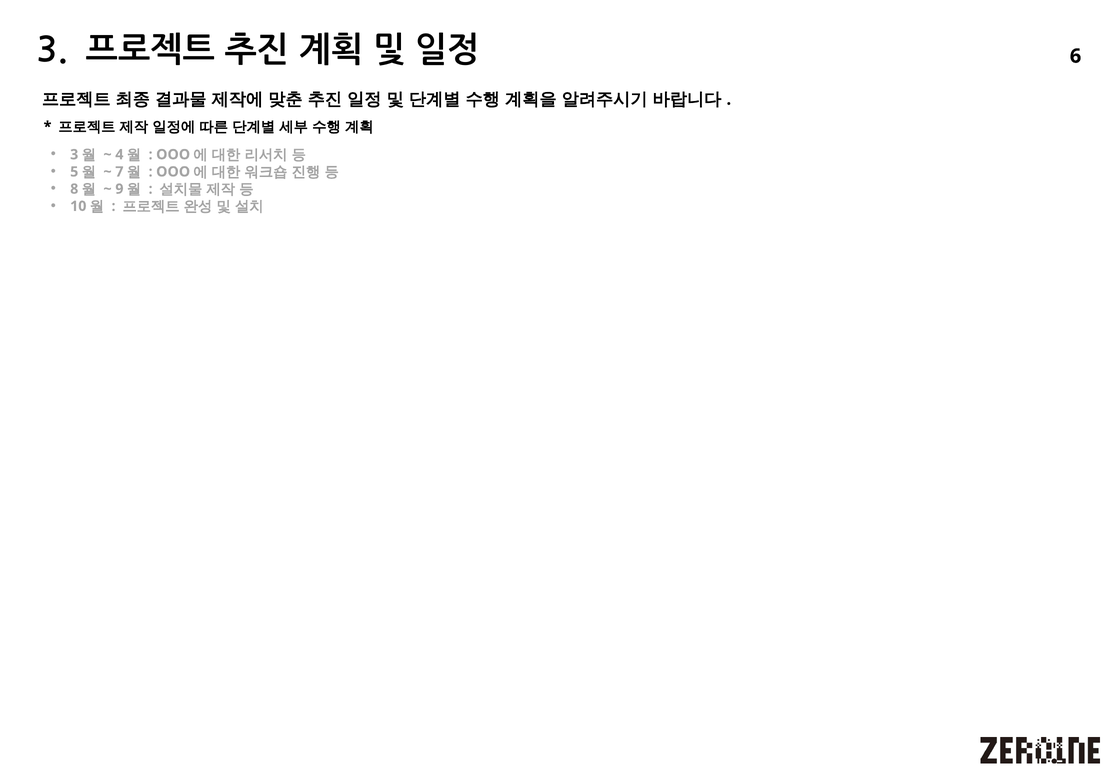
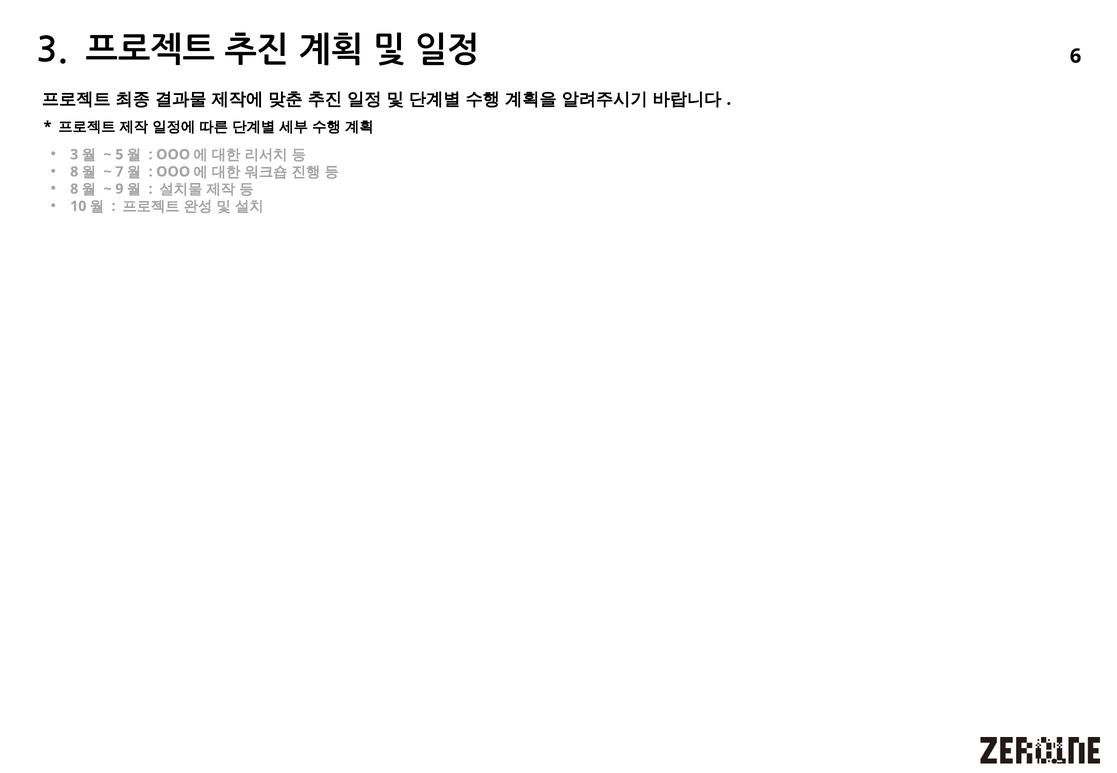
4: 4 -> 5
5 at (74, 172): 5 -> 8
